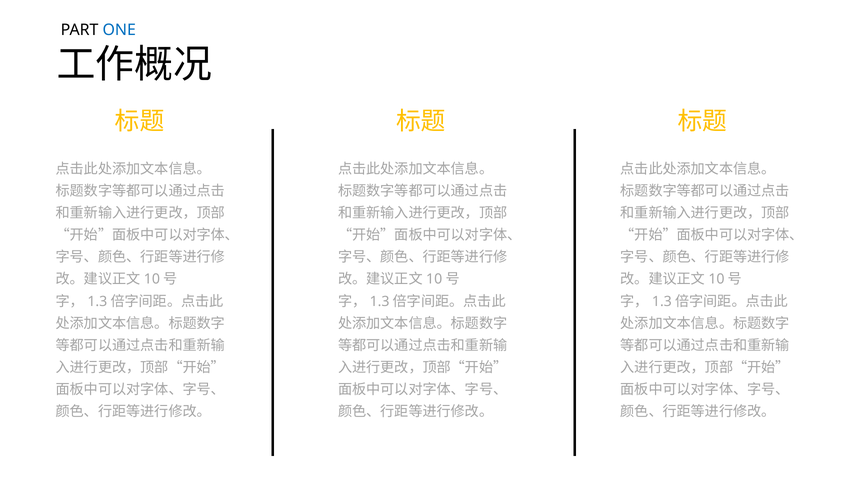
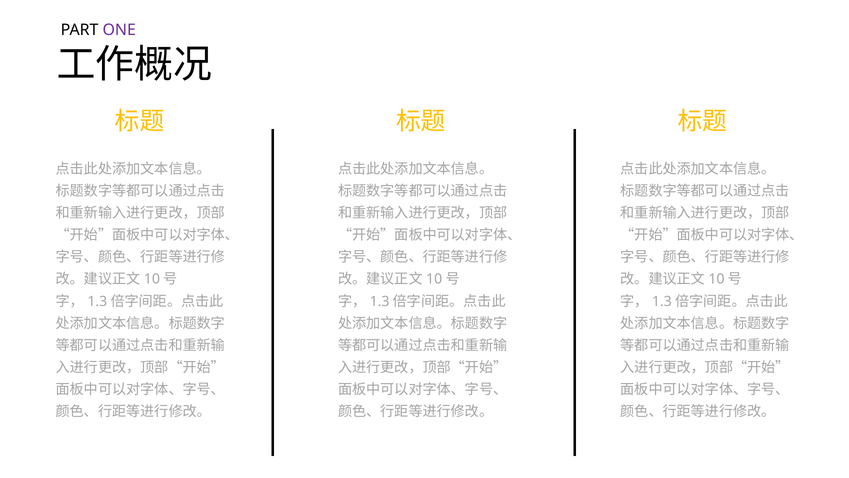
ONE colour: blue -> purple
